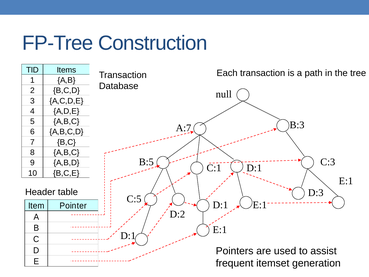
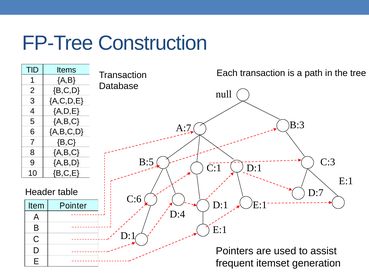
D:3: D:3 -> D:7
C:5: C:5 -> C:6
D:2: D:2 -> D:4
